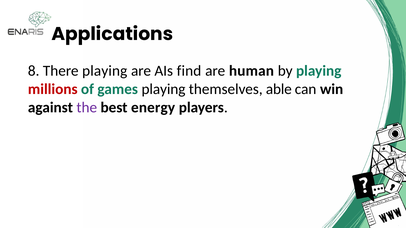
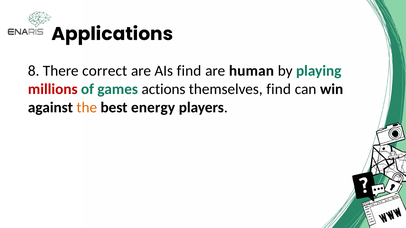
There playing: playing -> correct
games playing: playing -> actions
themselves able: able -> find
the colour: purple -> orange
